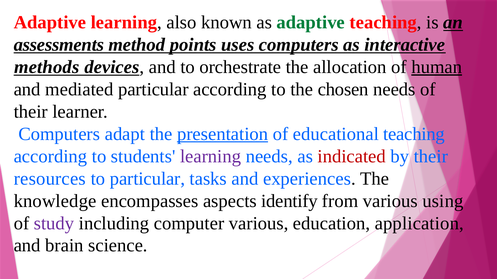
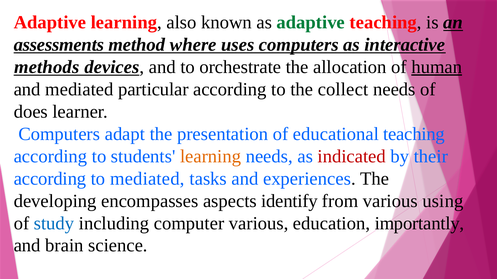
points: points -> where
chosen: chosen -> collect
their at (31, 112): their -> does
presentation underline: present -> none
learning at (211, 157) colour: purple -> orange
resources at (50, 179): resources -> according
to particular: particular -> mediated
knowledge: knowledge -> developing
study colour: purple -> blue
application: application -> importantly
